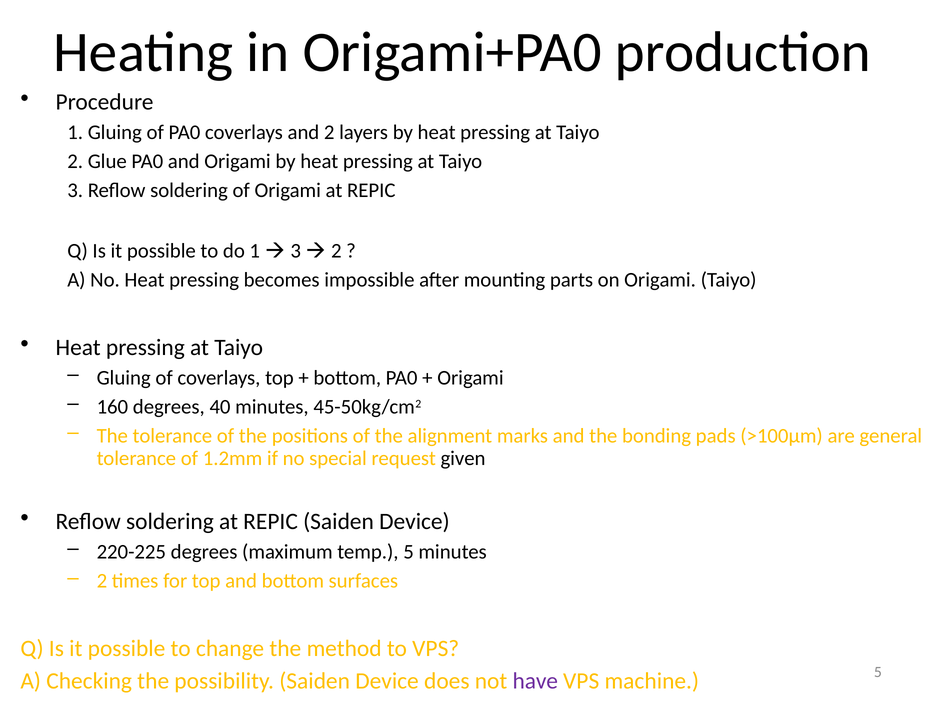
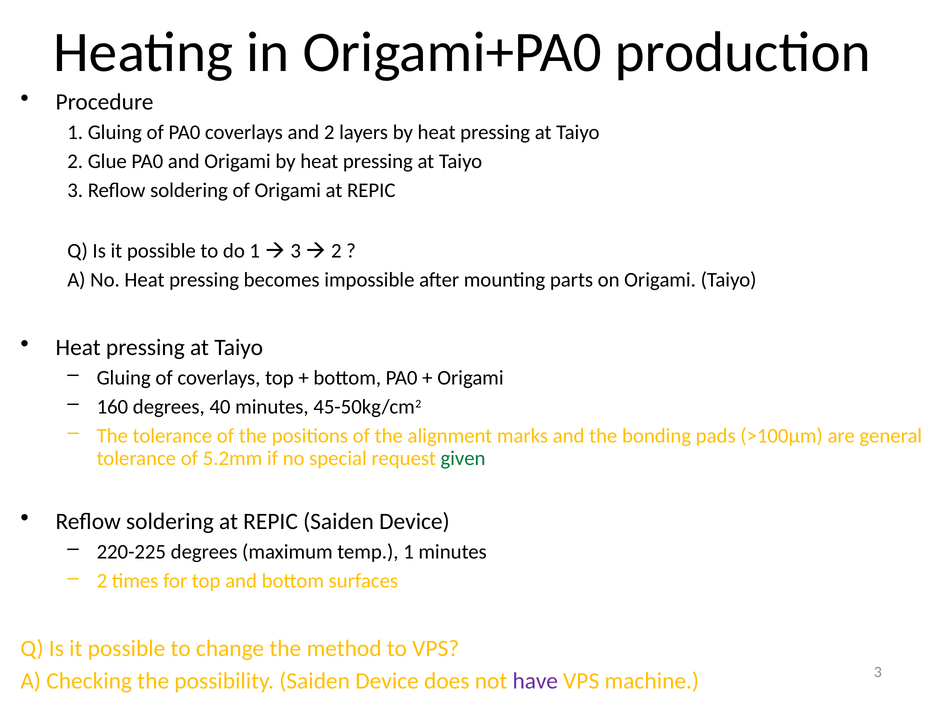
1.2mm: 1.2mm -> 5.2mm
given colour: black -> green
temp 5: 5 -> 1
machine 5: 5 -> 3
